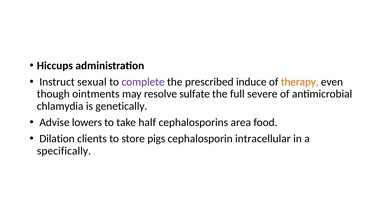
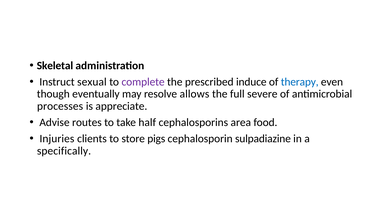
Hiccups: Hiccups -> Skeletal
therapy colour: orange -> blue
ointments: ointments -> eventually
sulfate: sulfate -> allows
chlamydia: chlamydia -> processes
genetically: genetically -> appreciate
lowers: lowers -> routes
Dilation: Dilation -> Injuries
intracellular: intracellular -> sulpadiazine
